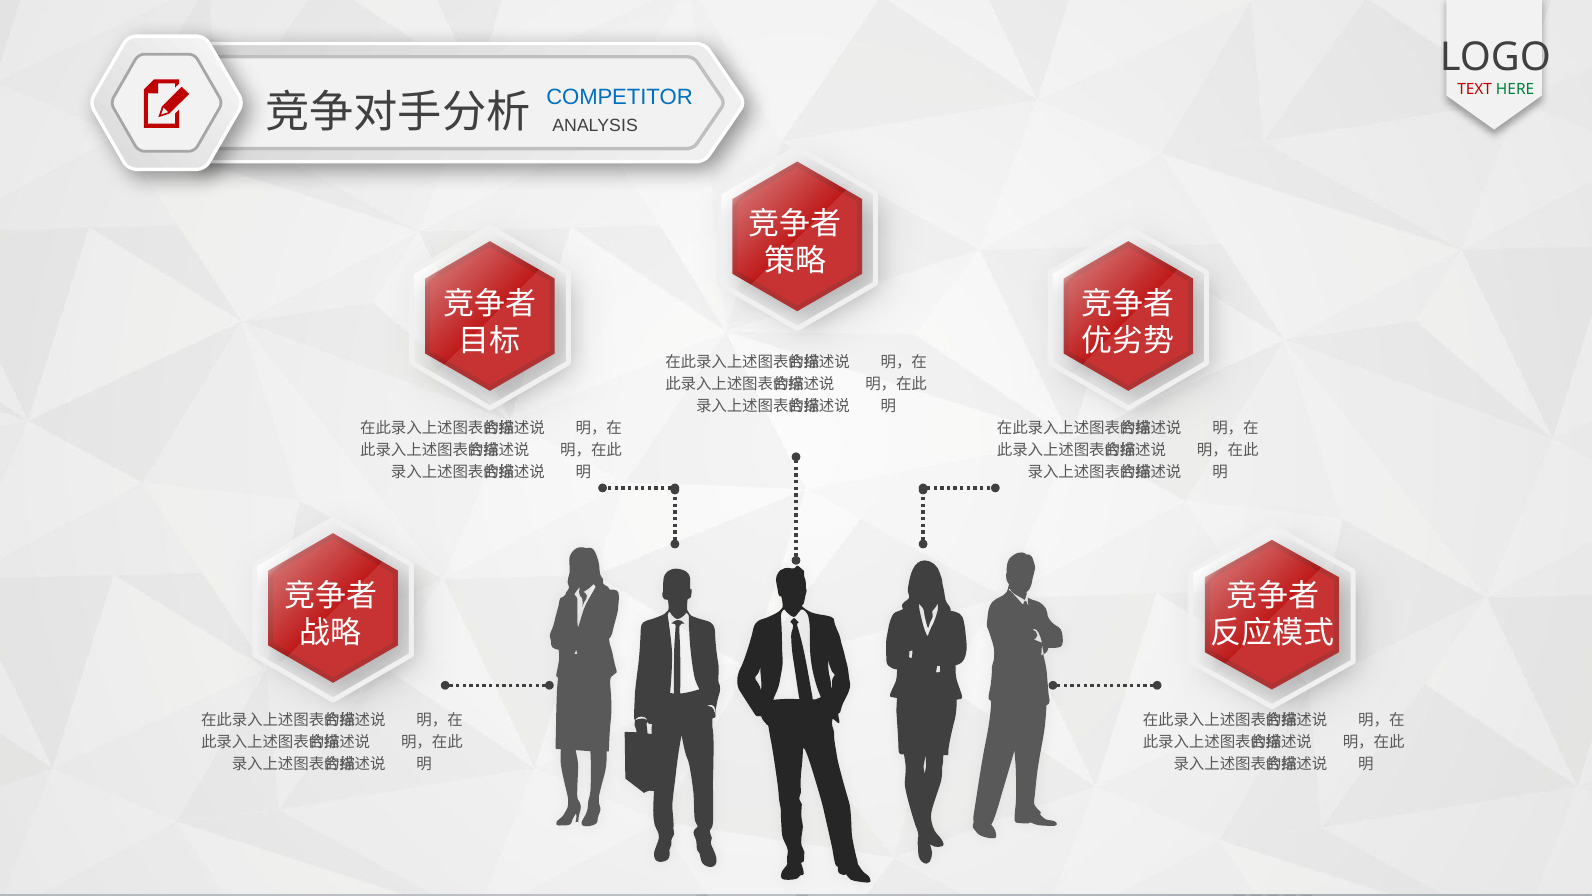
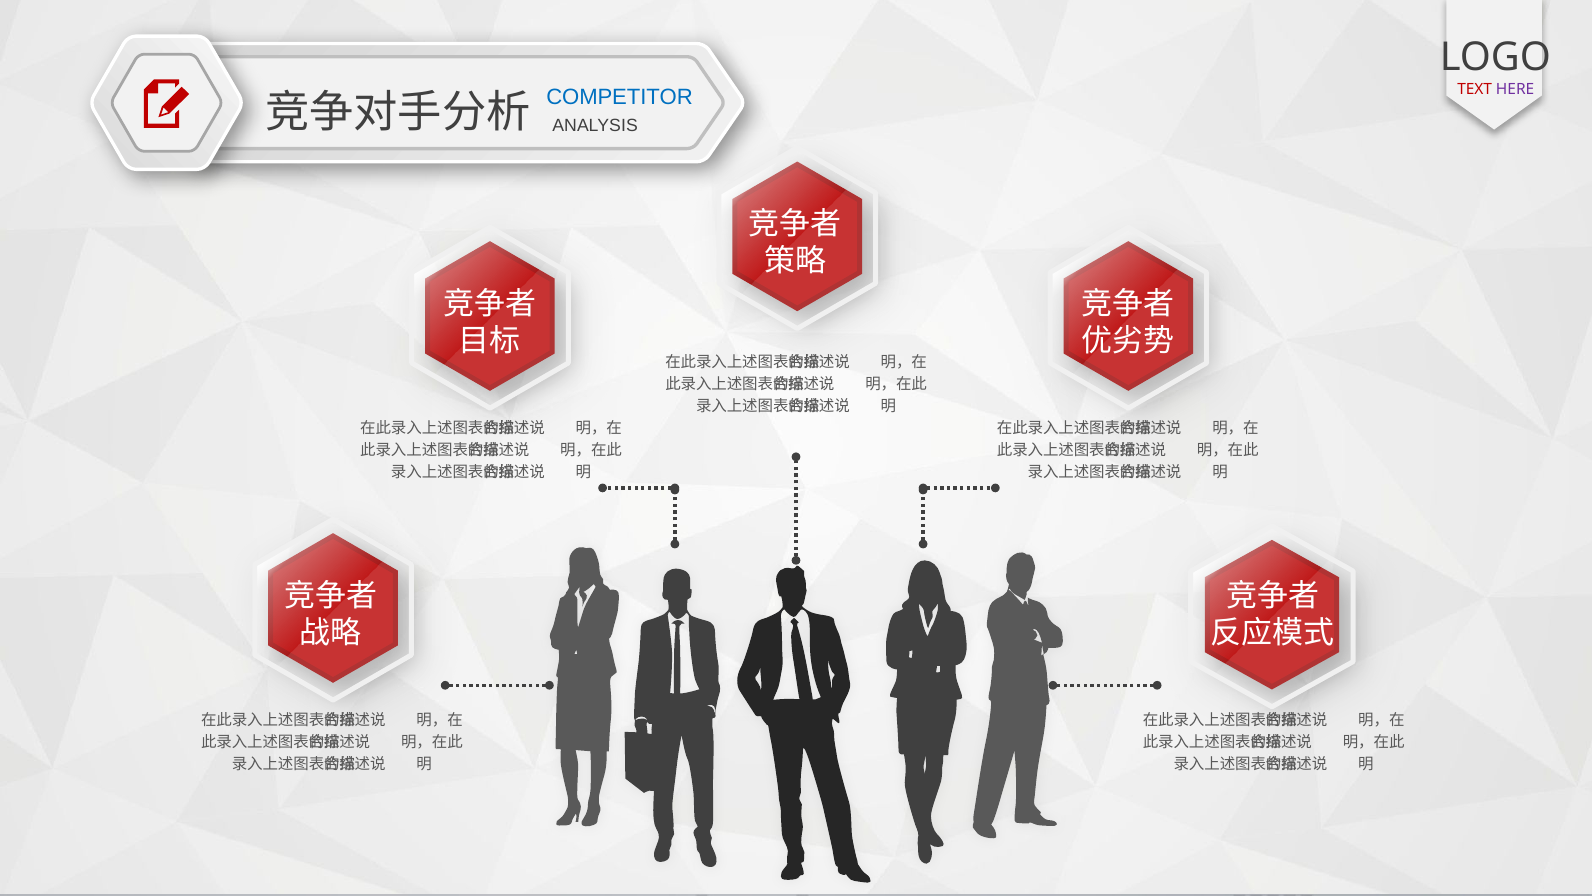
HERE colour: green -> purple
